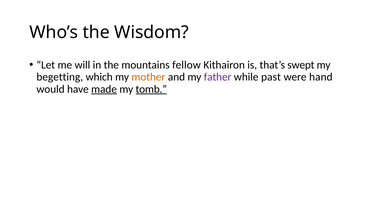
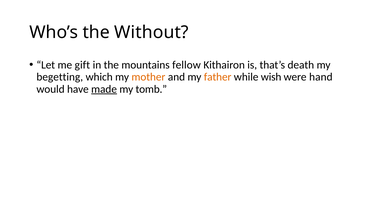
Wisdom: Wisdom -> Without
will: will -> gift
swept: swept -> death
father colour: purple -> orange
past: past -> wish
tomb underline: present -> none
